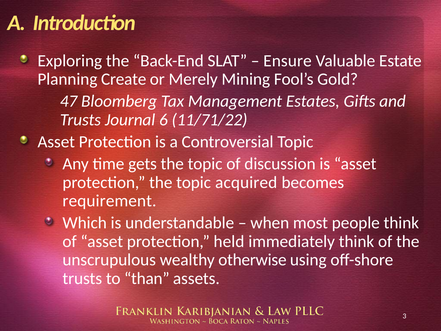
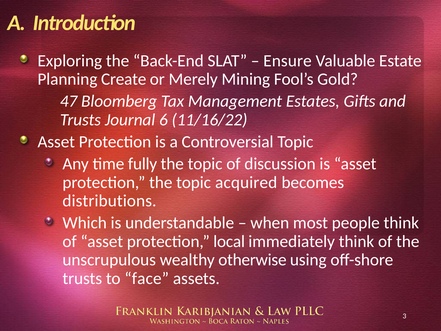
11/71/22: 11/71/22 -> 11/16/22
gets: gets -> fully
requirement: requirement -> distributions
held: held -> local
than: than -> face
